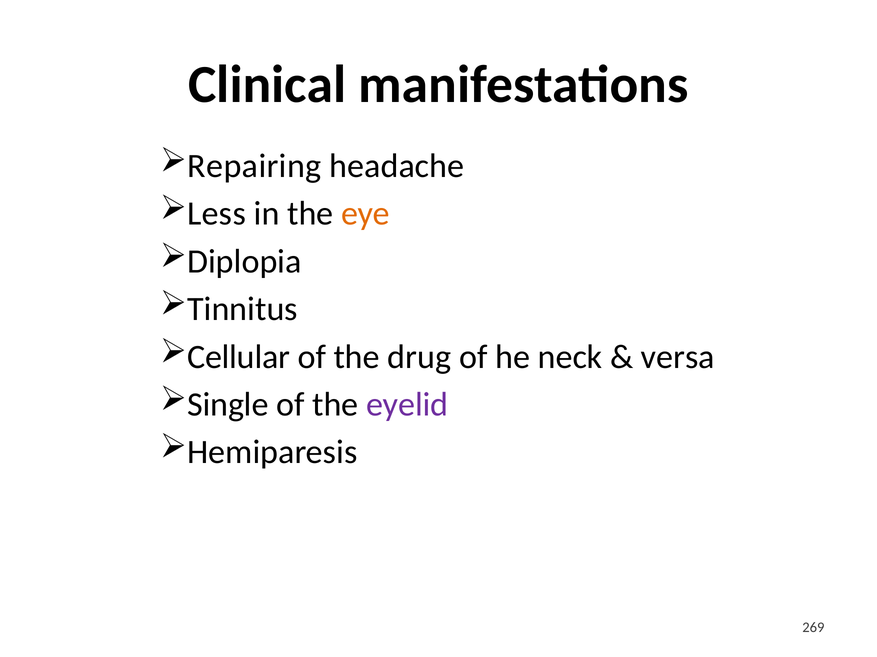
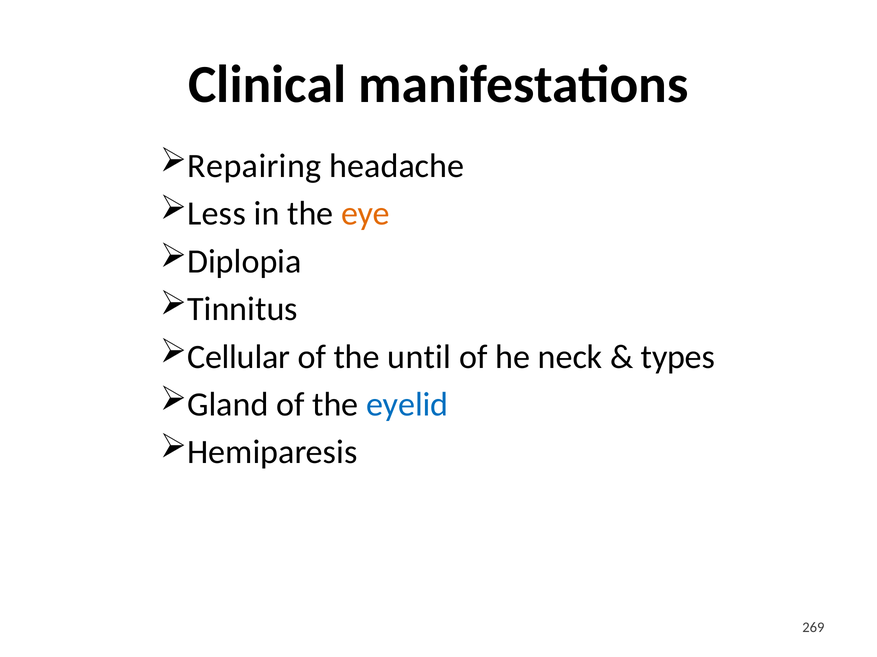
drug: drug -> until
versa: versa -> types
Single: Single -> Gland
eyelid colour: purple -> blue
